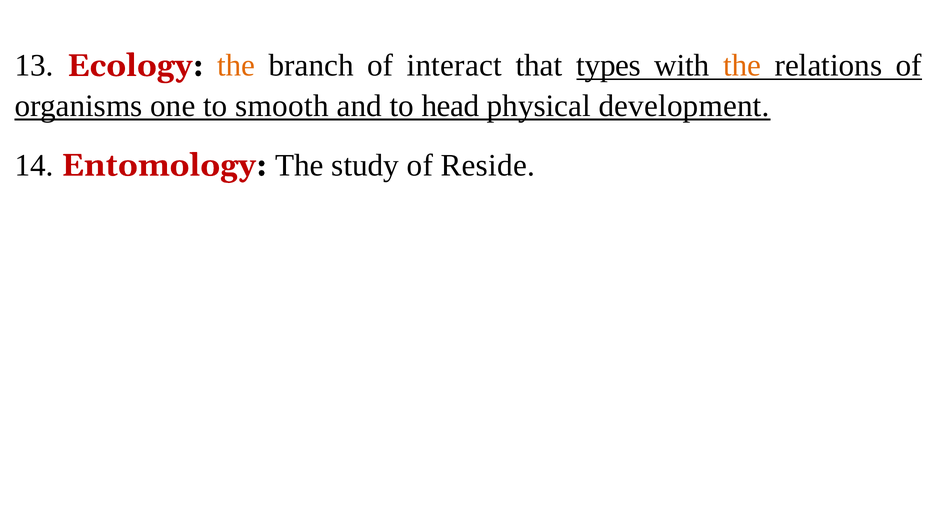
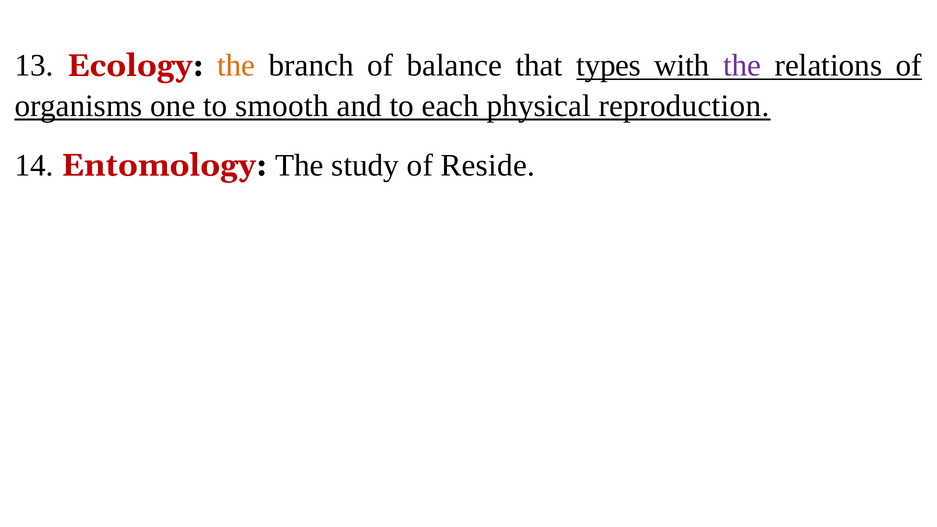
interact: interact -> balance
the at (742, 66) colour: orange -> purple
head: head -> each
development: development -> reproduction
